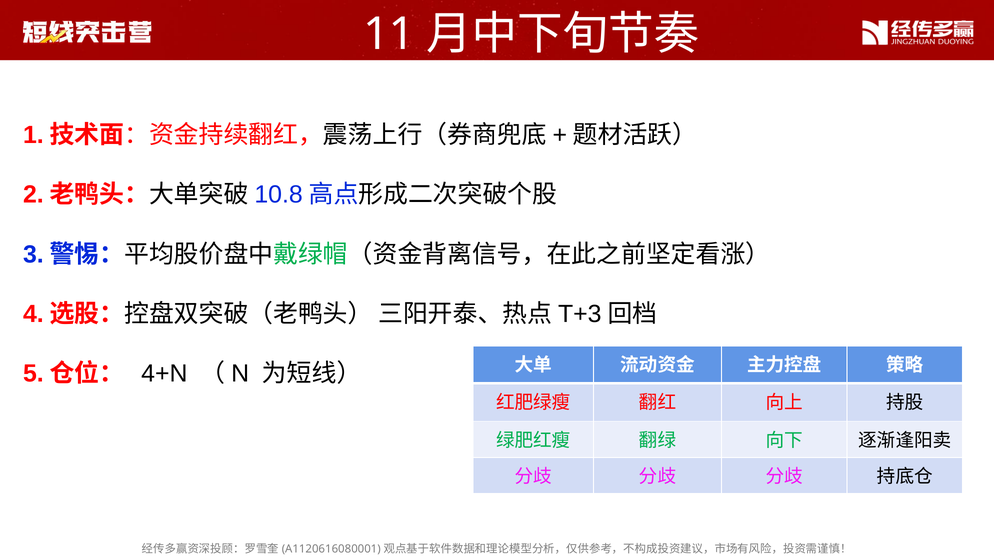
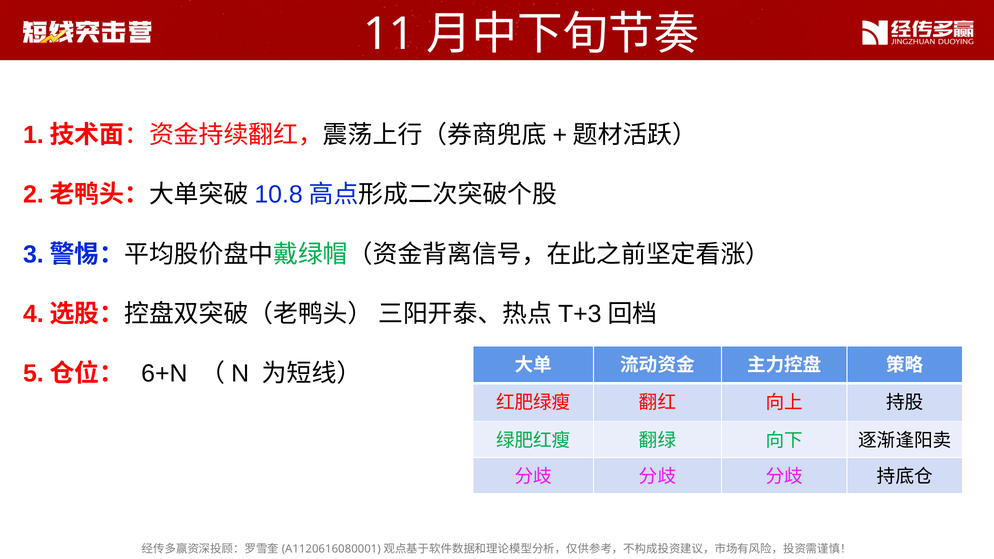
4+N: 4+N -> 6+N
